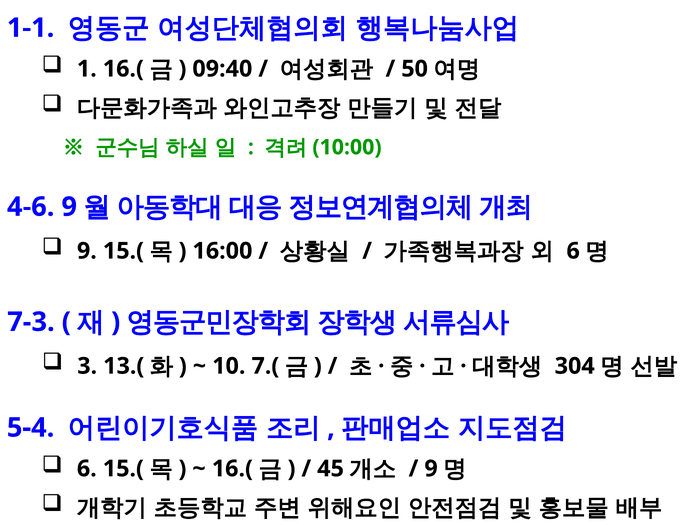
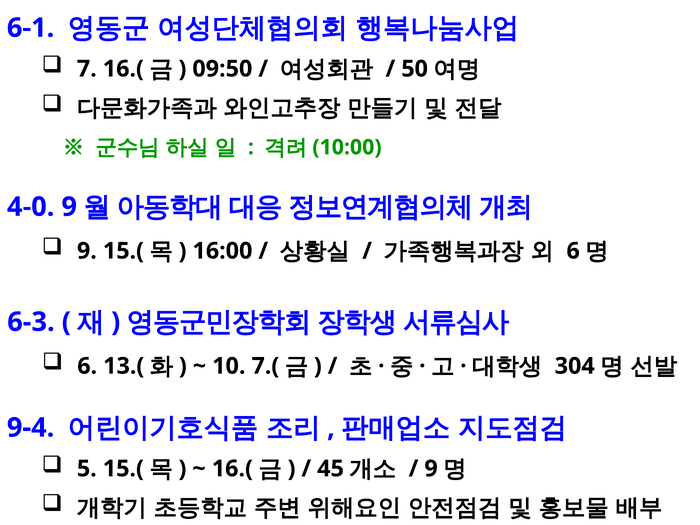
1-1: 1-1 -> 6-1
1: 1 -> 7
09:40: 09:40 -> 09:50
4-6: 4-6 -> 4-0
7-3: 7-3 -> 6-3
3 at (87, 366): 3 -> 6
5-4: 5-4 -> 9-4
6 at (87, 469): 6 -> 5
